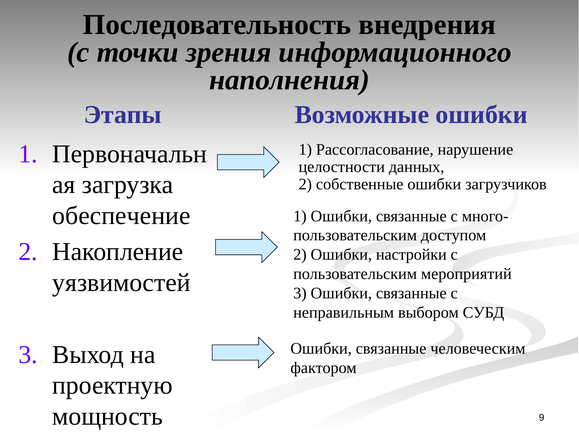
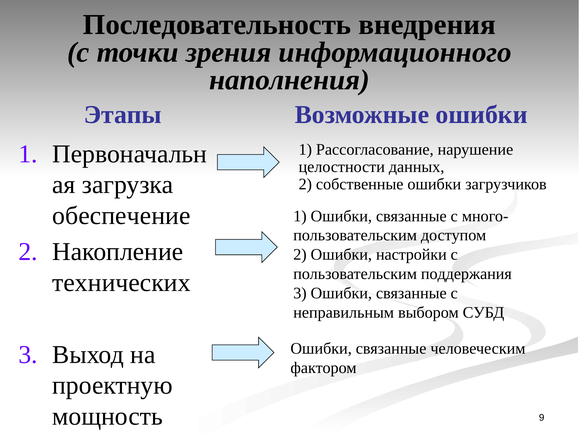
мероприятий: мероприятий -> поддержания
уязвимостей: уязвимостей -> технических
